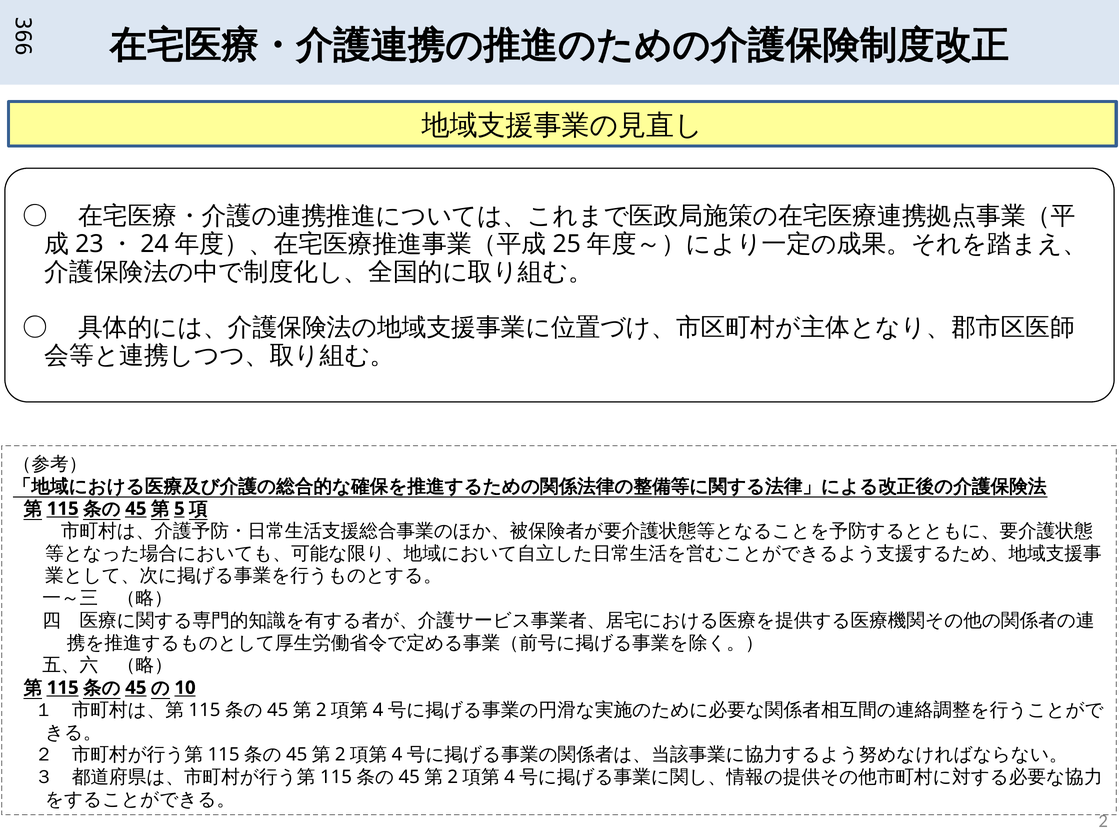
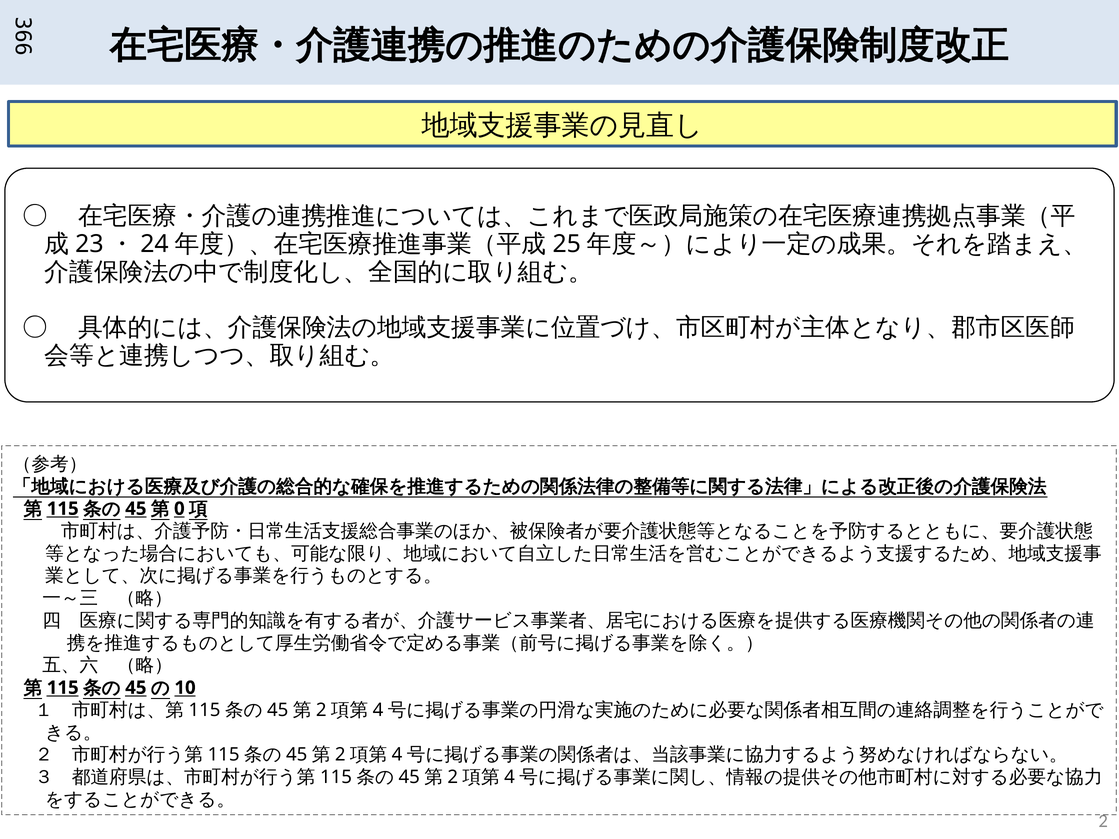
5: 5 -> 0
